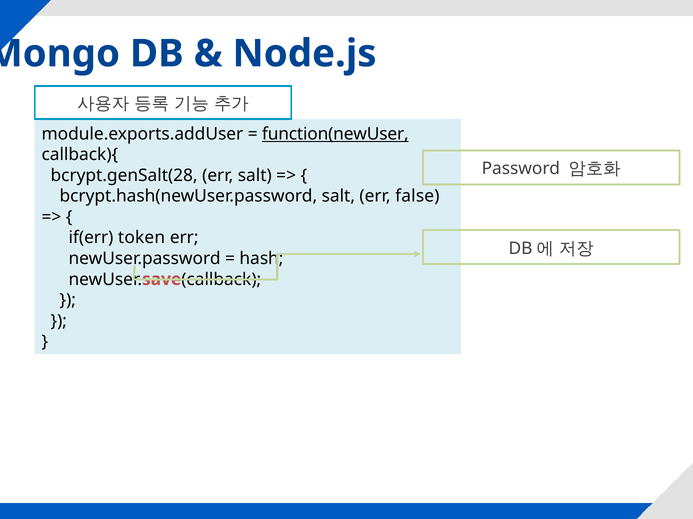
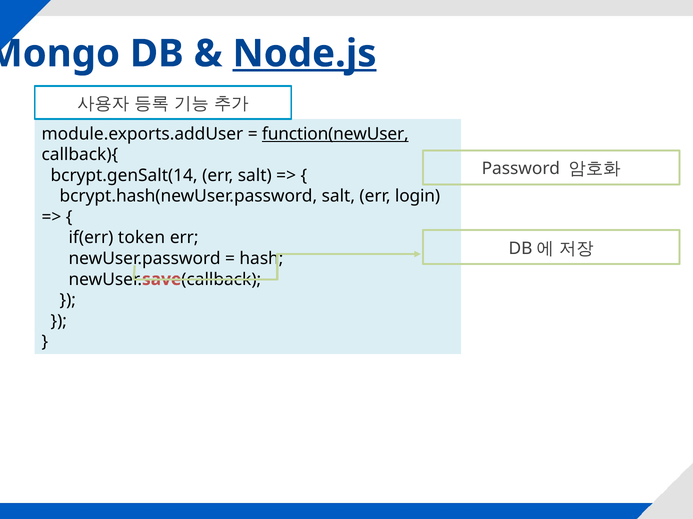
Node.js underline: none -> present
bcrypt.genSalt(28: bcrypt.genSalt(28 -> bcrypt.genSalt(14
false: false -> login
